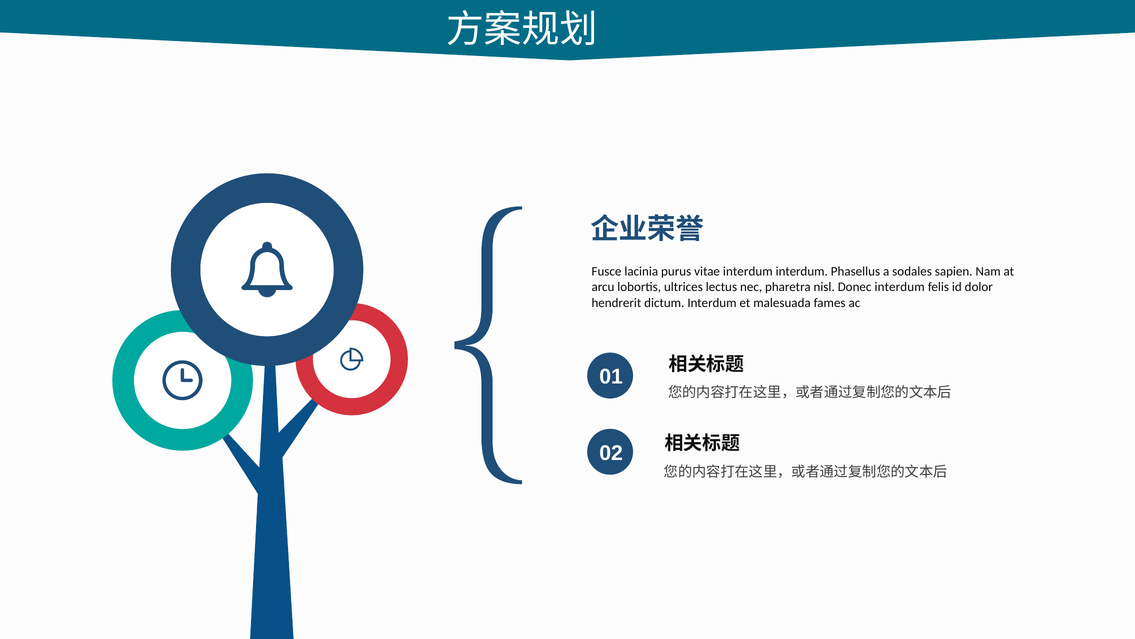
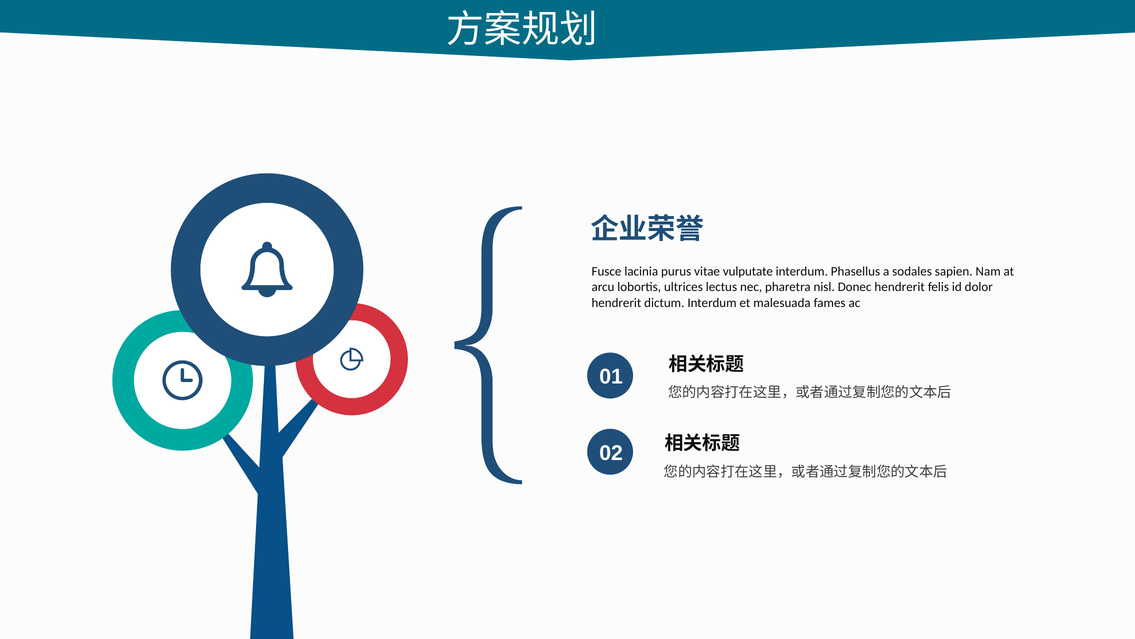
vitae interdum: interdum -> vulputate
Donec interdum: interdum -> hendrerit
